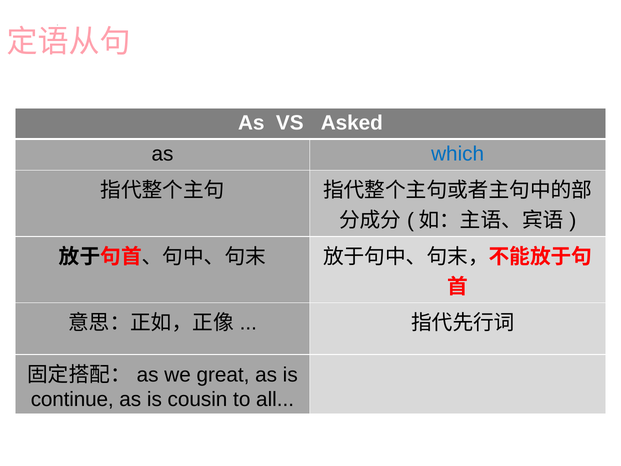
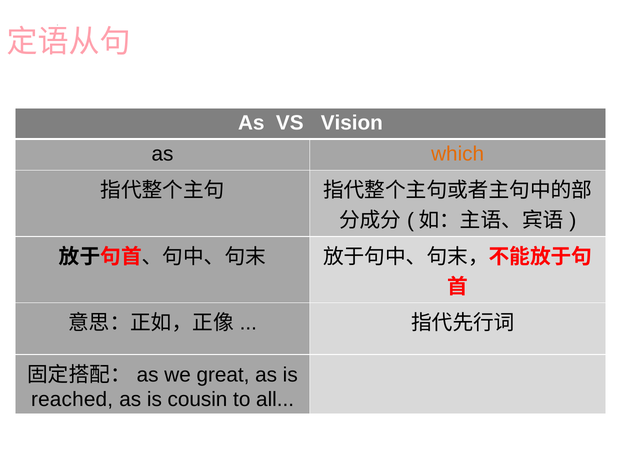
Asked: Asked -> Vision
which colour: blue -> orange
continue: continue -> reached
